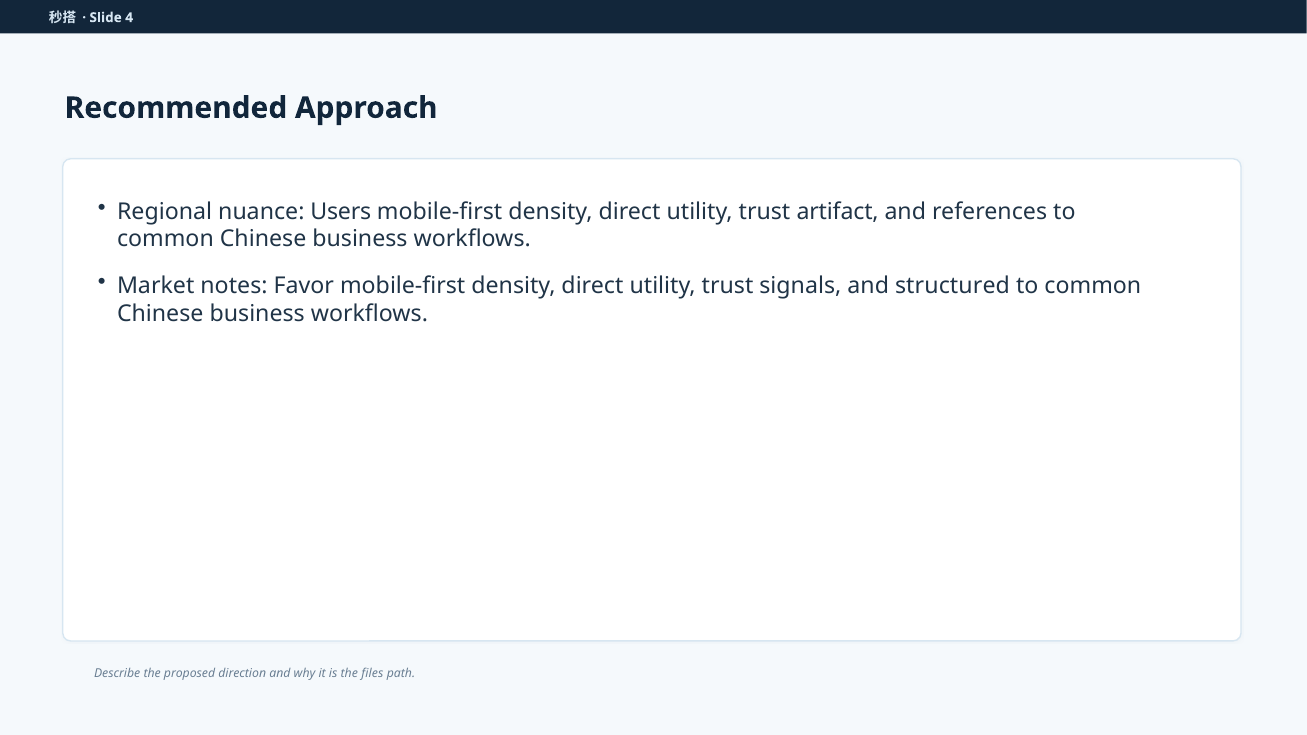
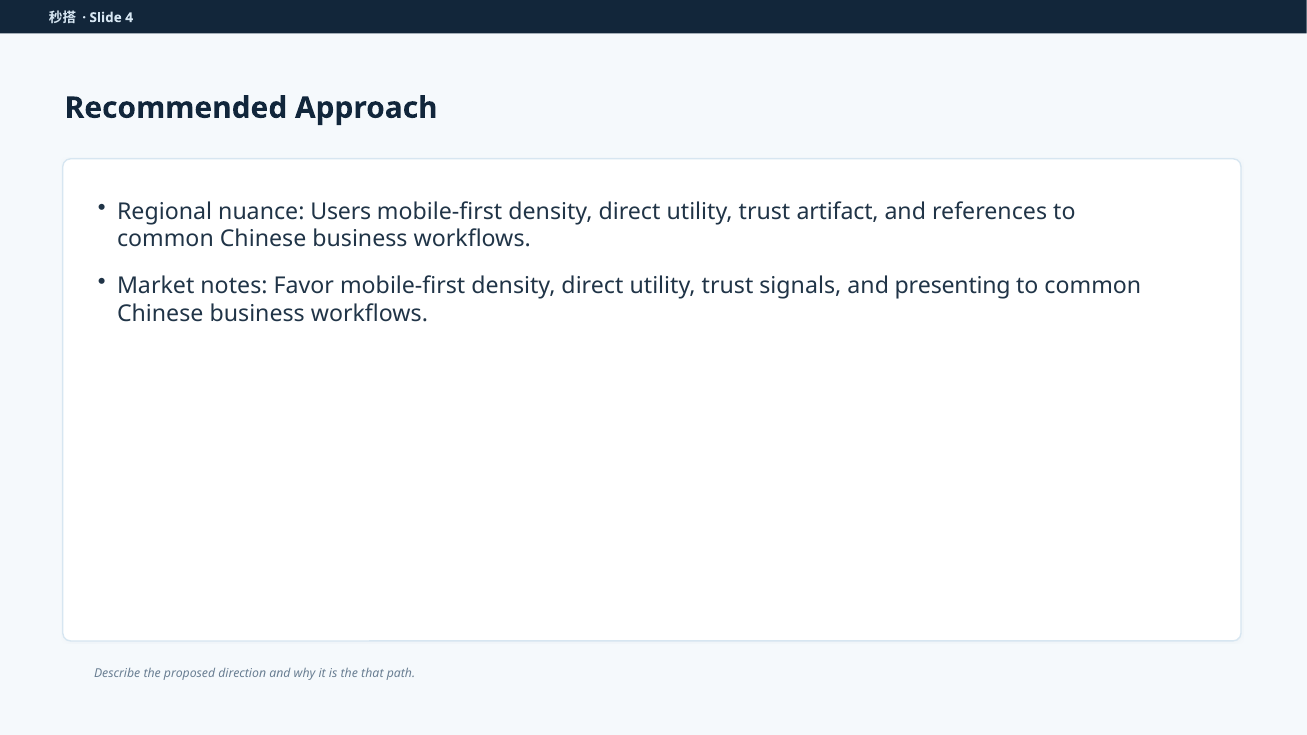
structured: structured -> presenting
files: files -> that
